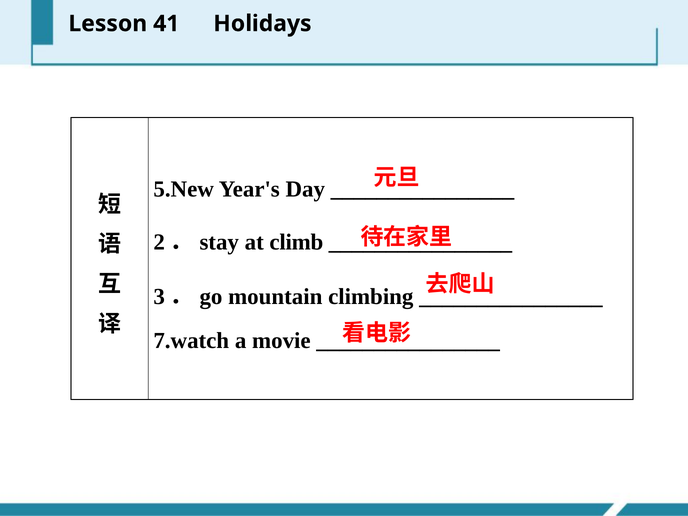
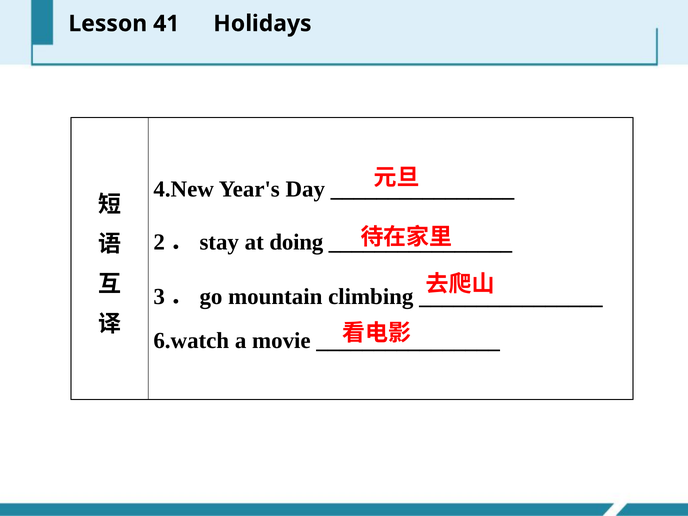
5.New: 5.New -> 4.New
climb: climb -> doing
7.watch: 7.watch -> 6.watch
